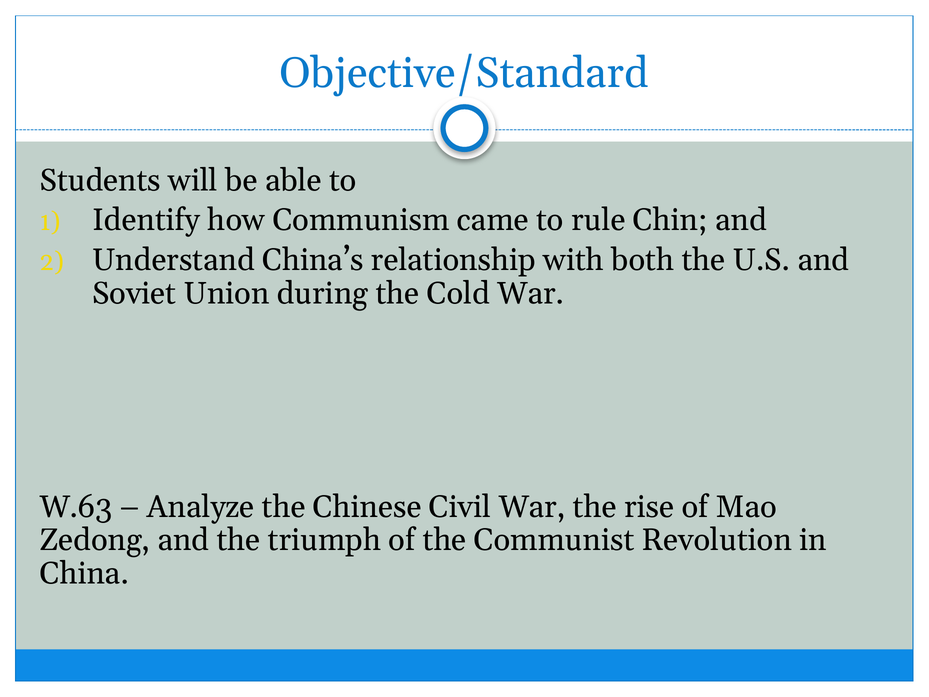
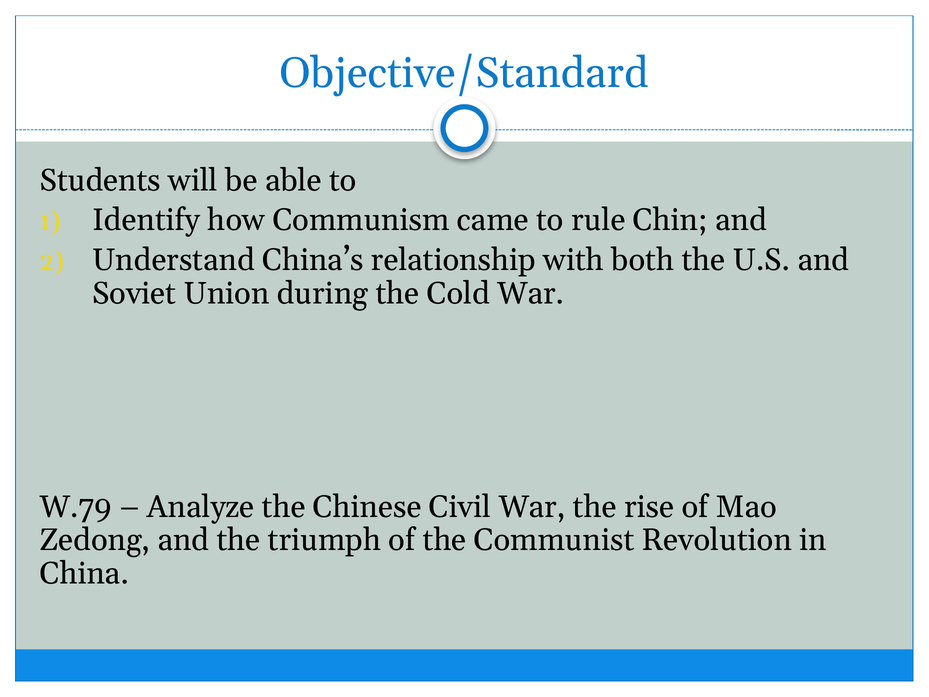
W.63: W.63 -> W.79
